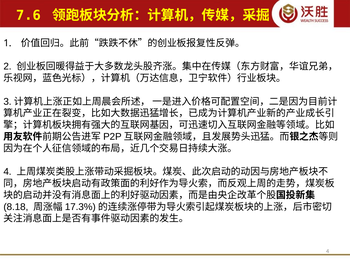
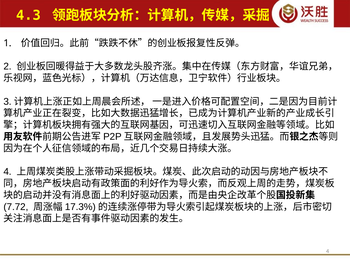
7.6: 7.6 -> 4.3
8.18: 8.18 -> 7.72
